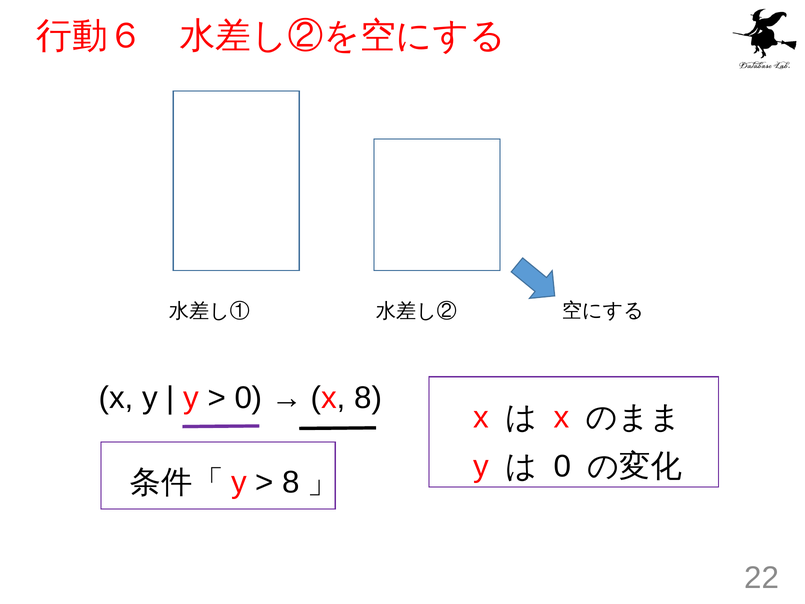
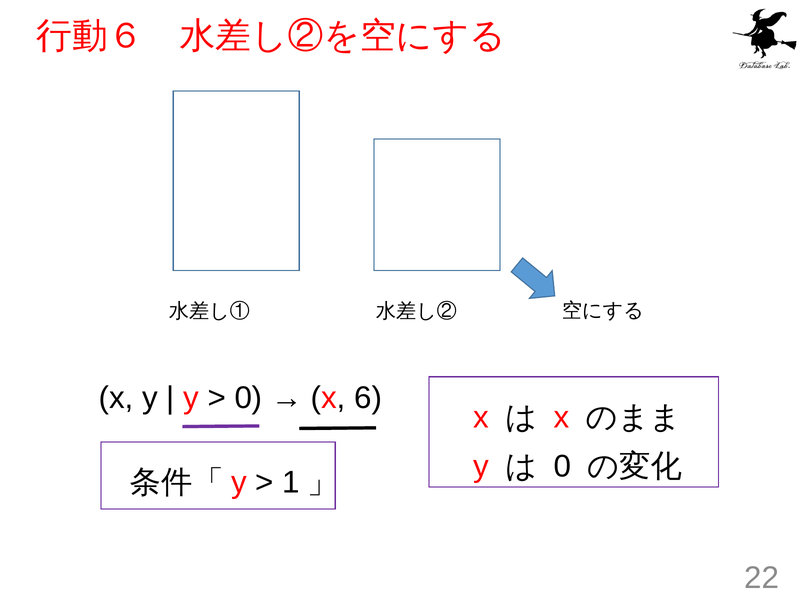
x 8: 8 -> 6
8 at (291, 482): 8 -> 1
